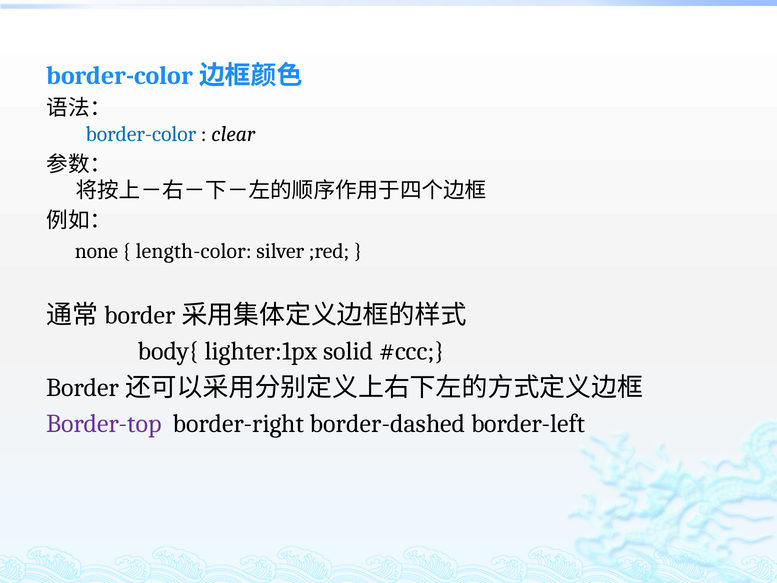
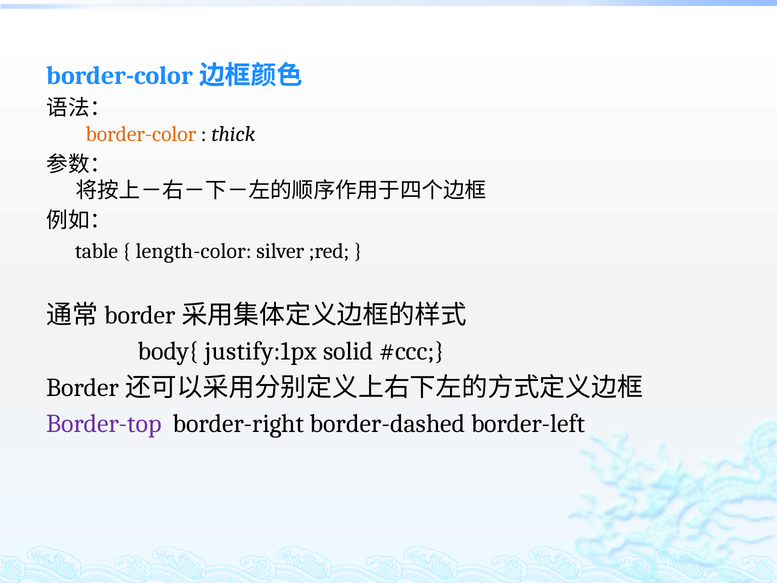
border-color colour: blue -> orange
clear: clear -> thick
none: none -> table
lighter:1px: lighter:1px -> justify:1px
